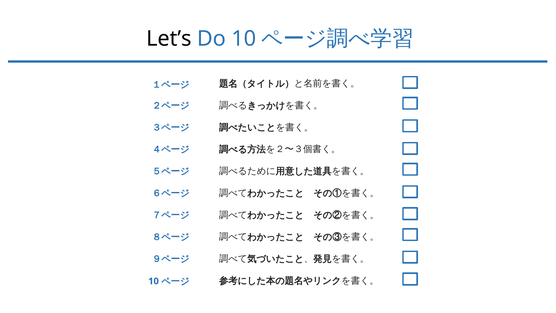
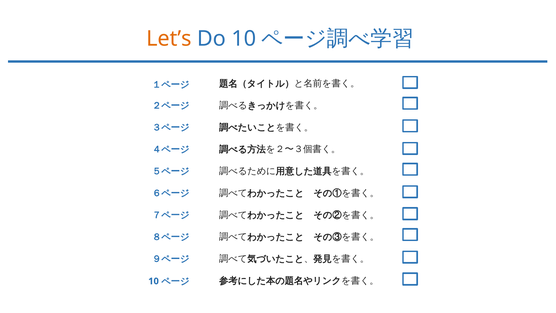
Let’s colour: black -> orange
